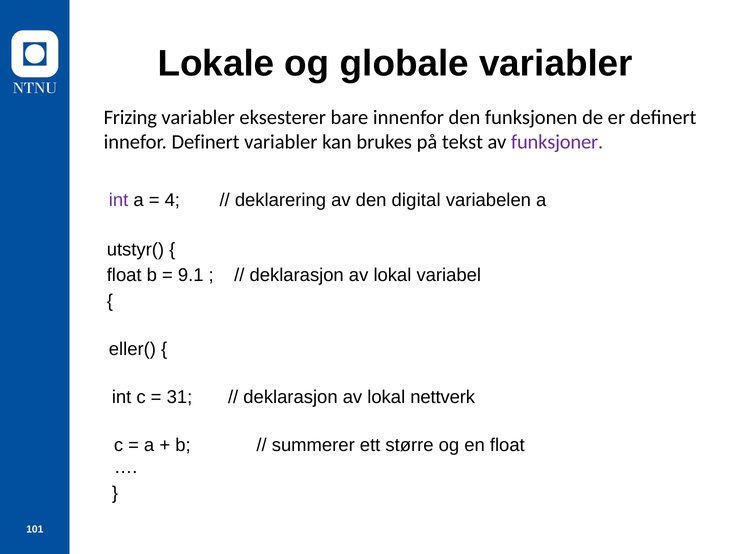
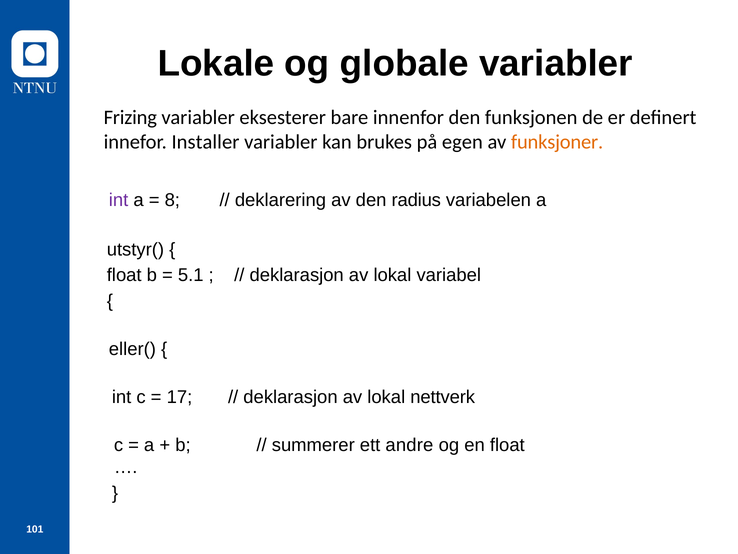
innefor Definert: Definert -> Installer
tekst: tekst -> egen
funksjoner colour: purple -> orange
4: 4 -> 8
digital: digital -> radius
9.1: 9.1 -> 5.1
31: 31 -> 17
større: større -> andre
